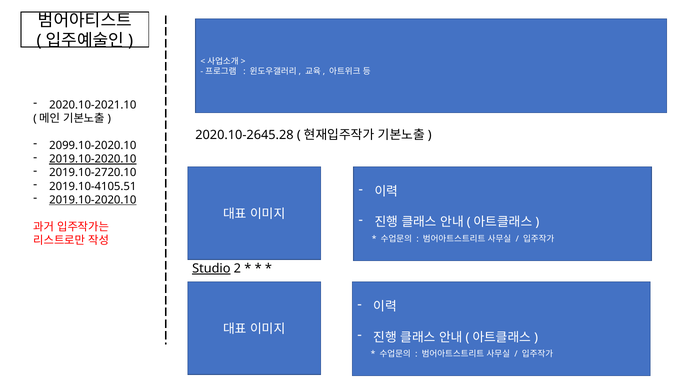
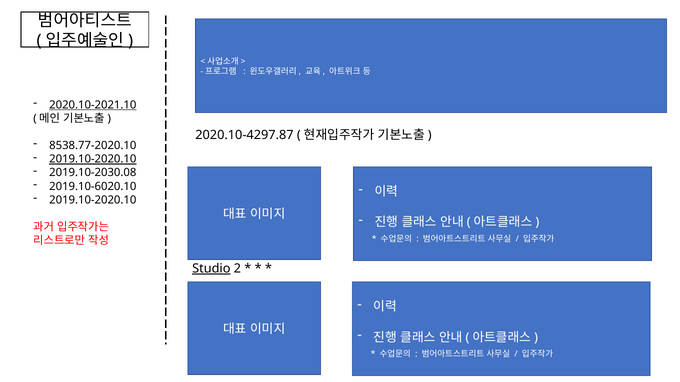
2020.10-2021.10 underline: none -> present
2020.10-2645.28: 2020.10-2645.28 -> 2020.10-4297.87
2099.10-2020.10: 2099.10-2020.10 -> 8538.77-2020.10
2019.10-2720.10: 2019.10-2720.10 -> 2019.10-2030.08
2019.10-4105.51: 2019.10-4105.51 -> 2019.10-6020.10
2019.10-2020.10 at (93, 200) underline: present -> none
